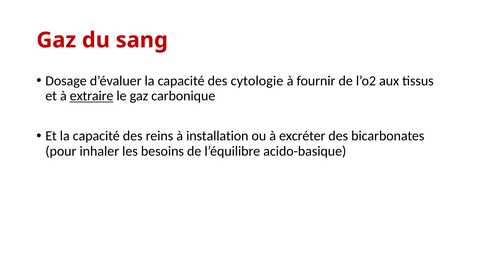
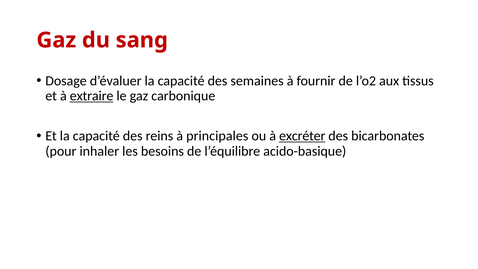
cytologie: cytologie -> semaines
installation: installation -> principales
excréter underline: none -> present
